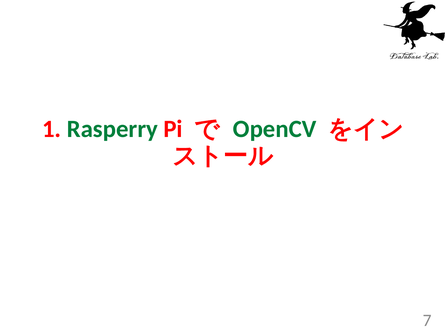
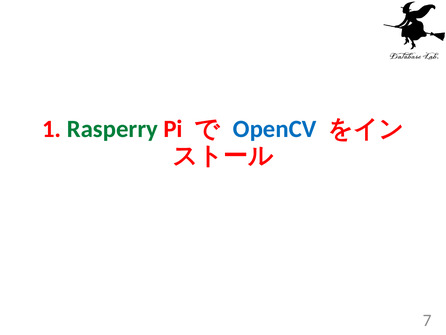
OpenCV colour: green -> blue
